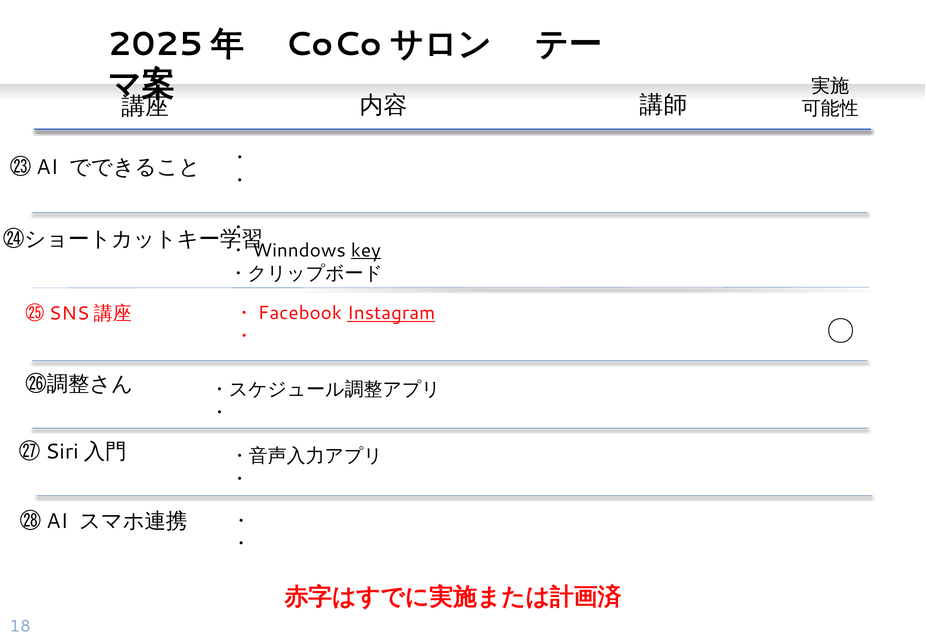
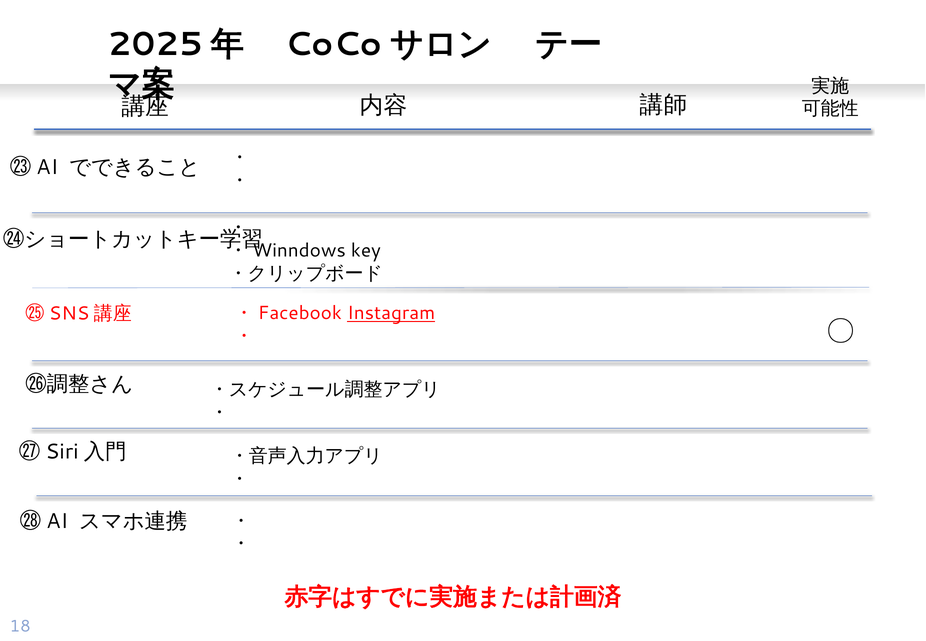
key underline: present -> none
